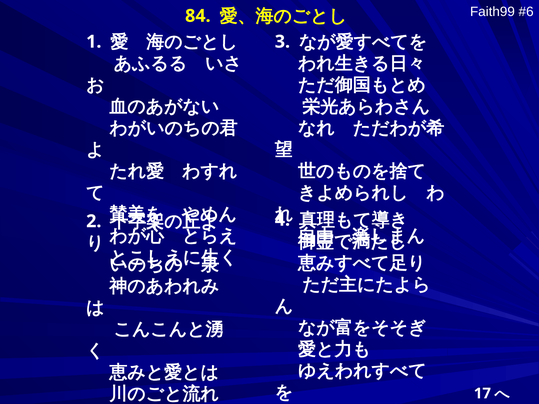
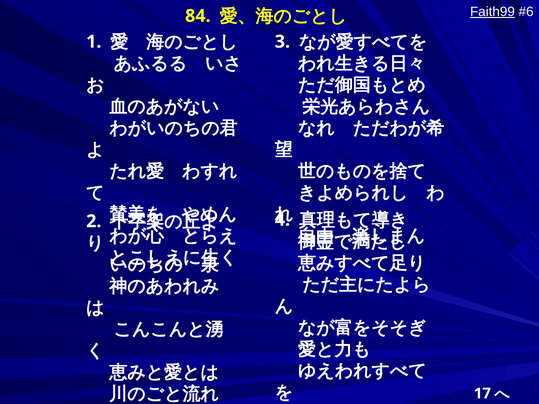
Faith99 underline: none -> present
